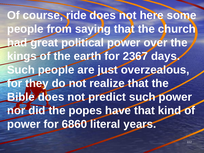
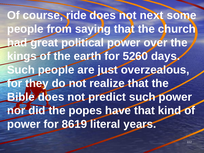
here: here -> next
2367: 2367 -> 5260
6860: 6860 -> 8619
